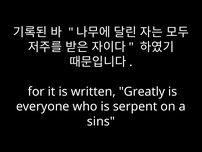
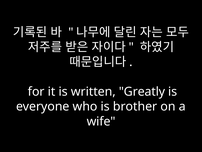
serpent: serpent -> brother
sins: sins -> wife
